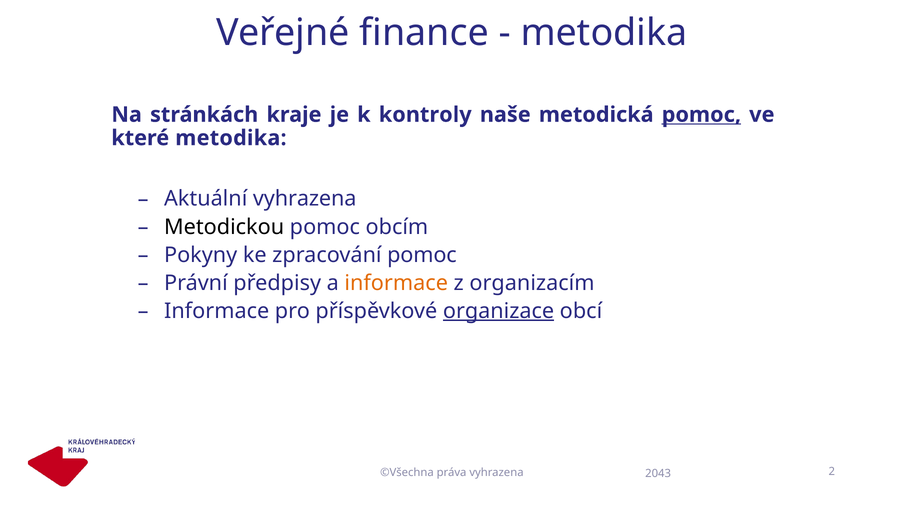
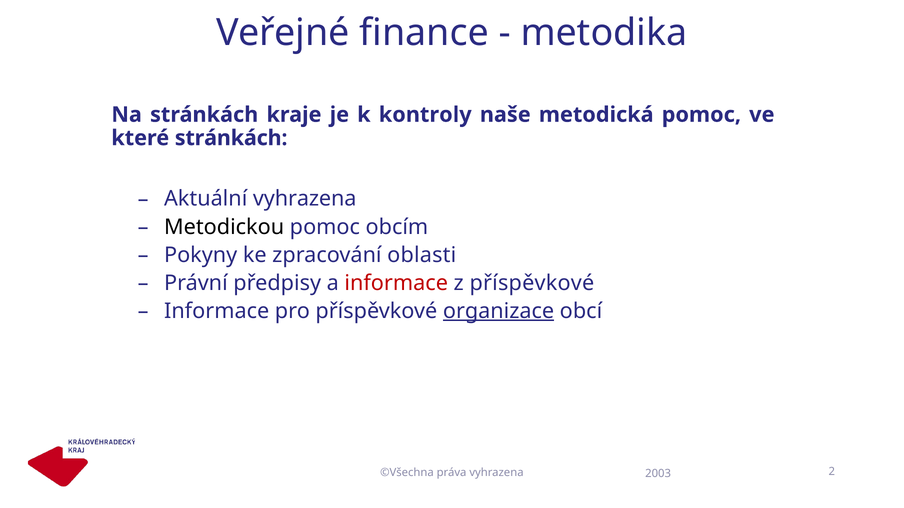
pomoc at (701, 115) underline: present -> none
které metodika: metodika -> stránkách
zpracování pomoc: pomoc -> oblasti
informace at (396, 283) colour: orange -> red
z organizacím: organizacím -> příspěvkové
2043: 2043 -> 2003
